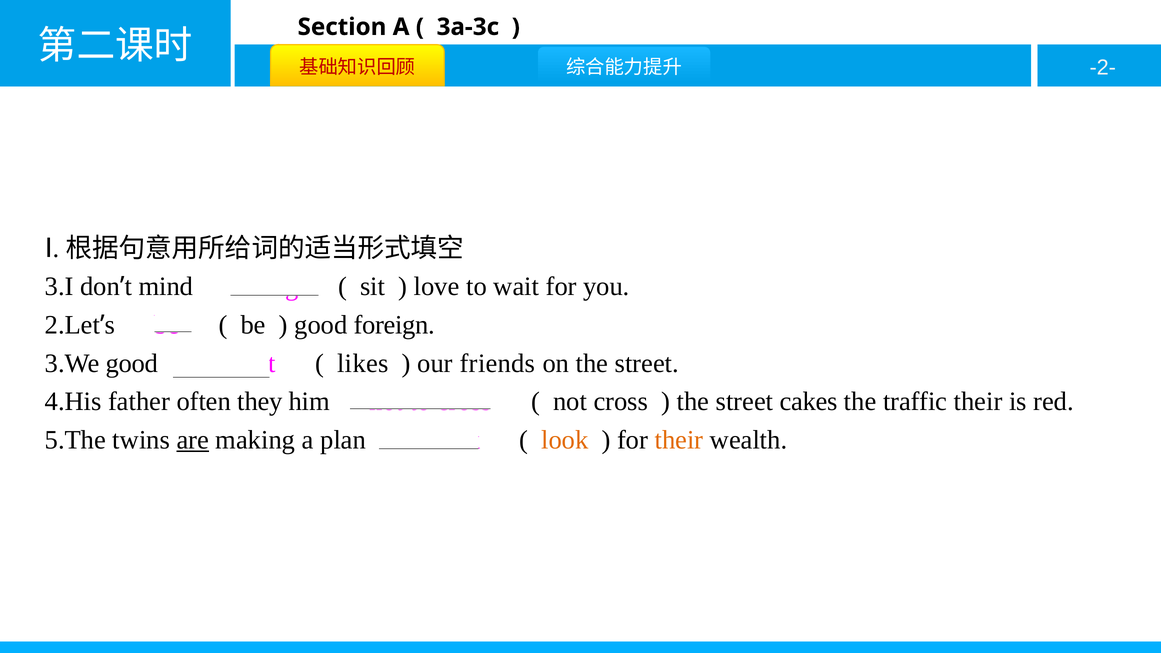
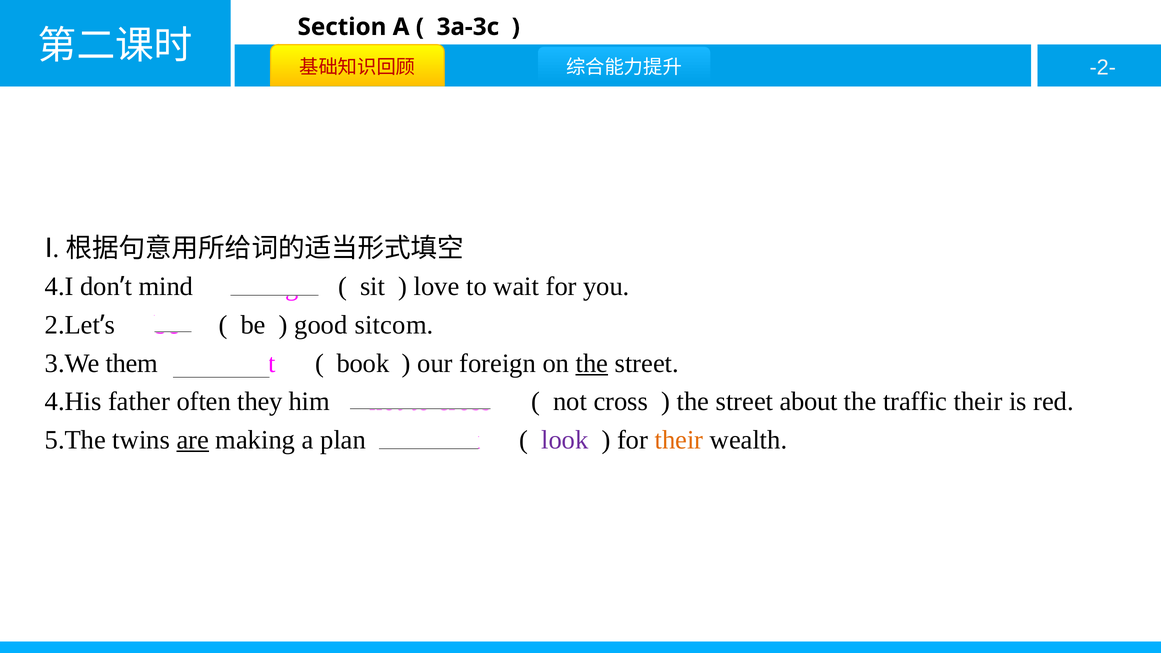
3.I: 3.I -> 4.I
foreign: foreign -> sitcom
3.We good: good -> them
likes: likes -> book
friends: friends -> foreign
the at (592, 363) underline: none -> present
cakes: cakes -> about
look at (565, 440) colour: orange -> purple
